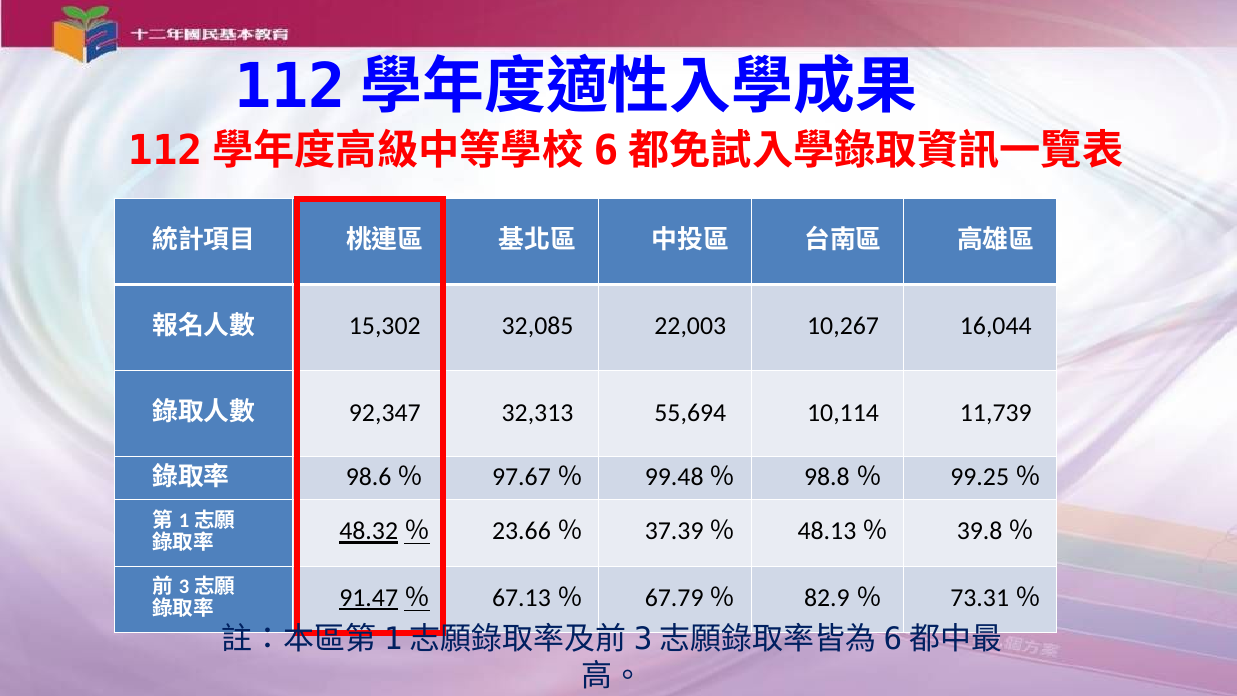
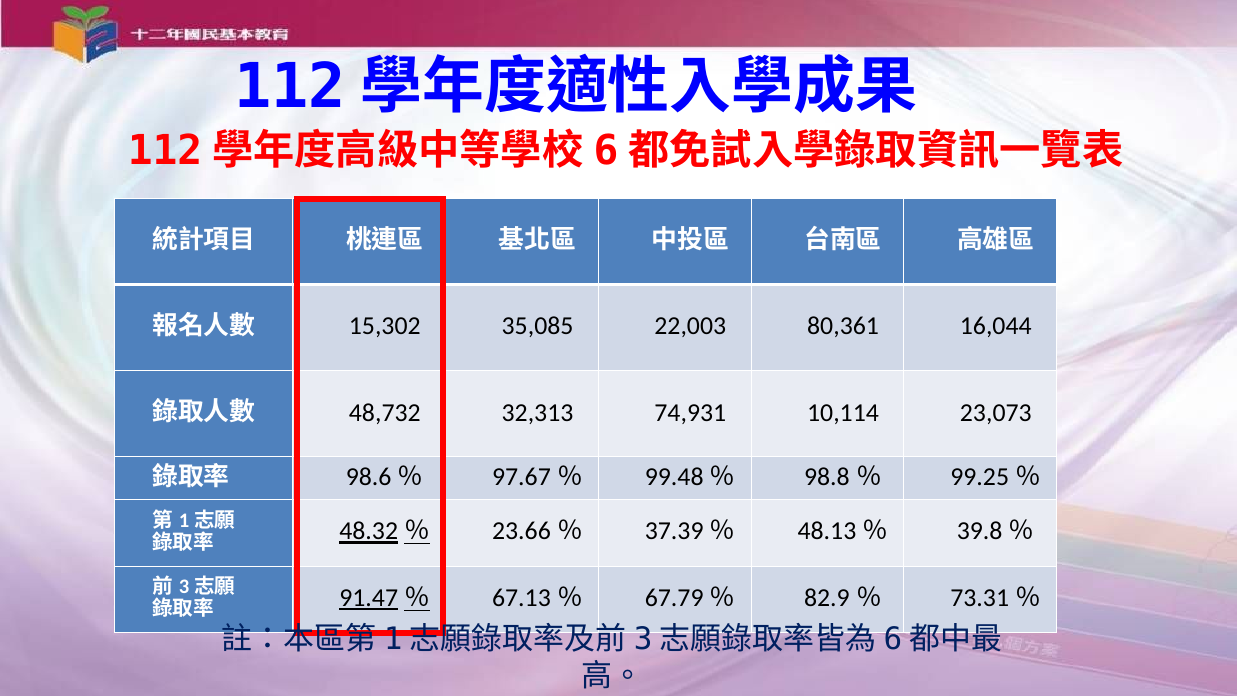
32,085: 32,085 -> 35,085
10,267: 10,267 -> 80,361
92,347: 92,347 -> 48,732
55,694: 55,694 -> 74,931
11,739: 11,739 -> 23,073
